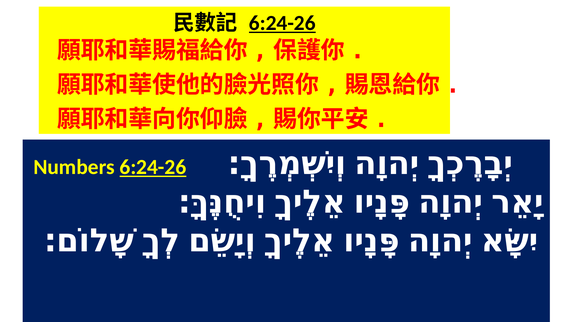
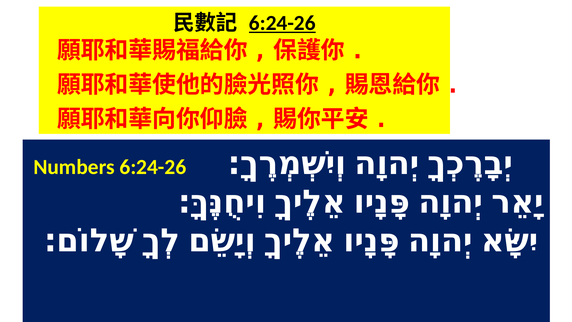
6:24-26 at (153, 167) underline: present -> none
